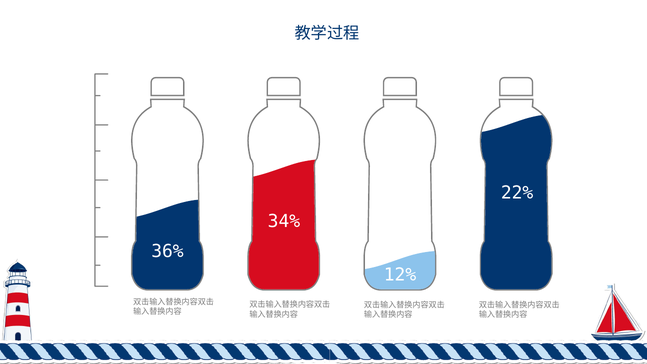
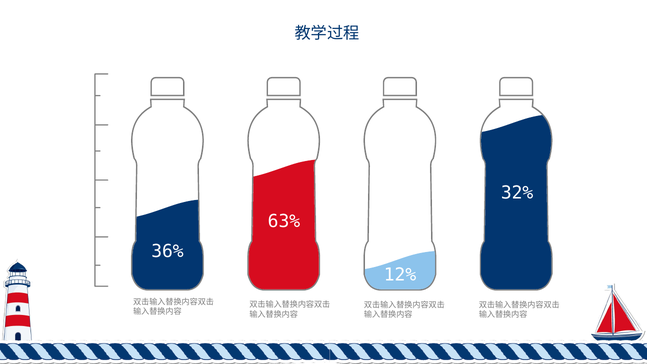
22%: 22% -> 32%
34%: 34% -> 63%
